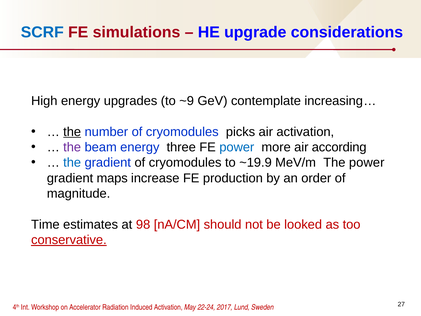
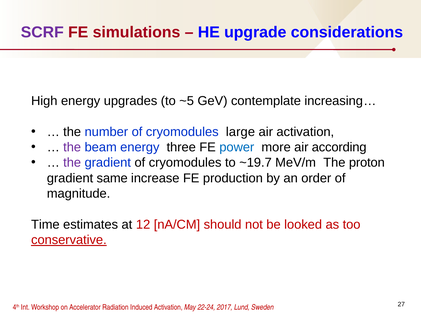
SCRF colour: blue -> purple
~9: ~9 -> ~5
the at (72, 132) underline: present -> none
picks: picks -> large
the at (72, 163) colour: blue -> purple
~19.9: ~19.9 -> ~19.7
The power: power -> proton
maps: maps -> same
98: 98 -> 12
